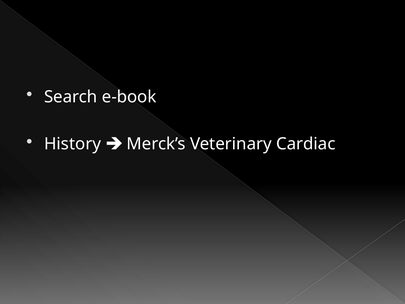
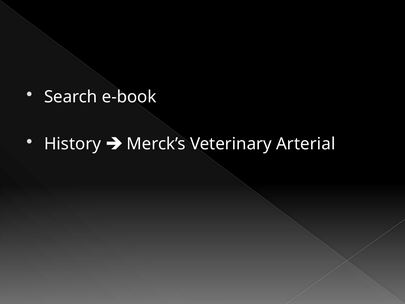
Cardiac: Cardiac -> Arterial
